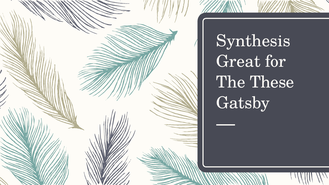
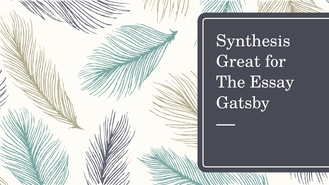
These: These -> Essay
